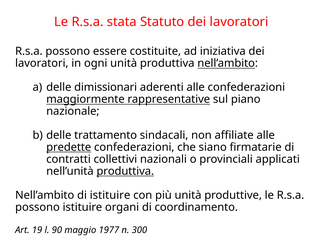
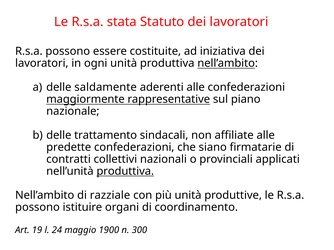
dimissionari: dimissionari -> saldamente
predette underline: present -> none
di istituire: istituire -> razziale
90: 90 -> 24
1977: 1977 -> 1900
